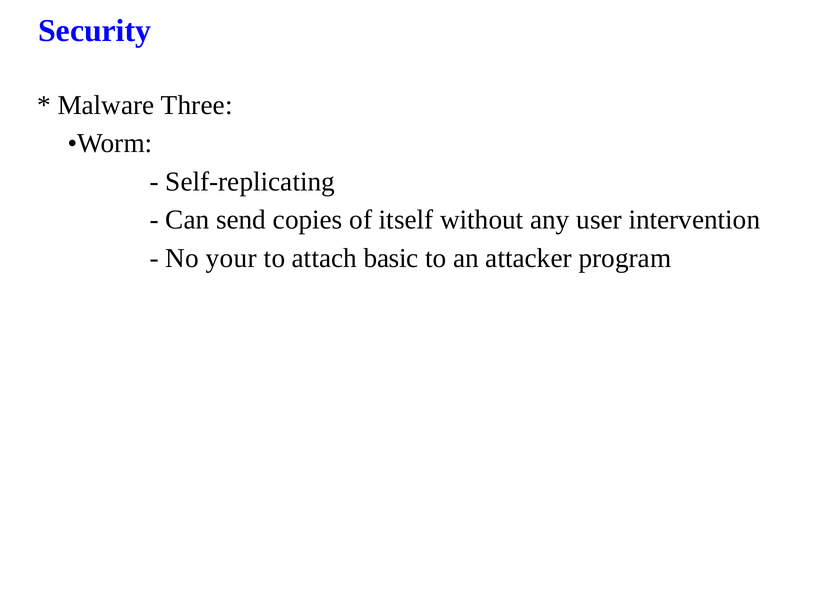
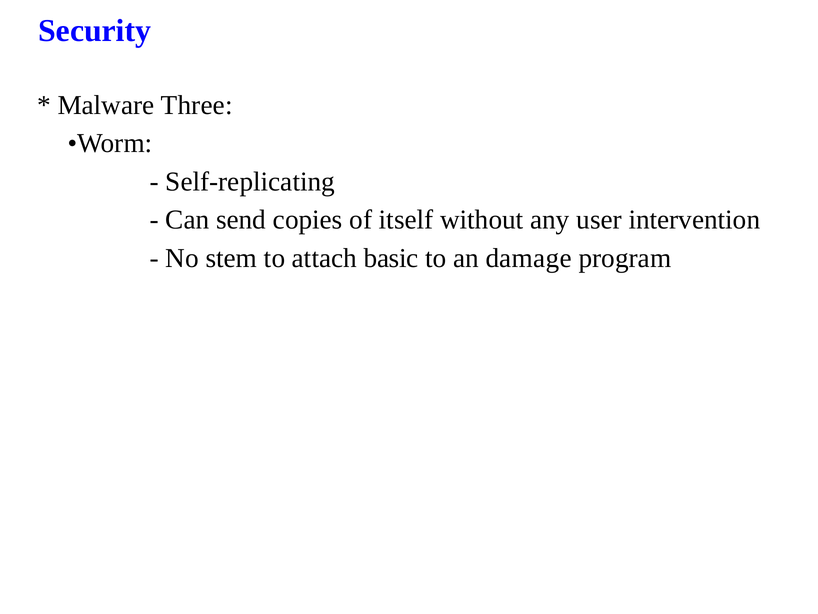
your: your -> stem
attacker: attacker -> damage
